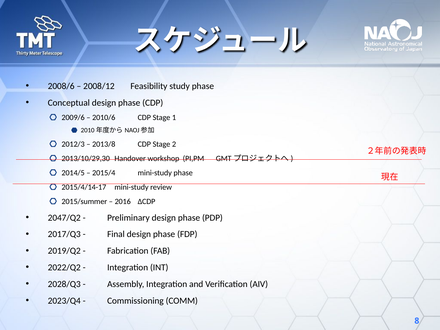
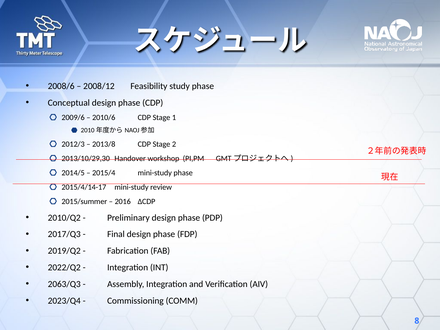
2047/Q2: 2047/Q2 -> 2010/Q2
2028/Q3: 2028/Q3 -> 2063/Q3
